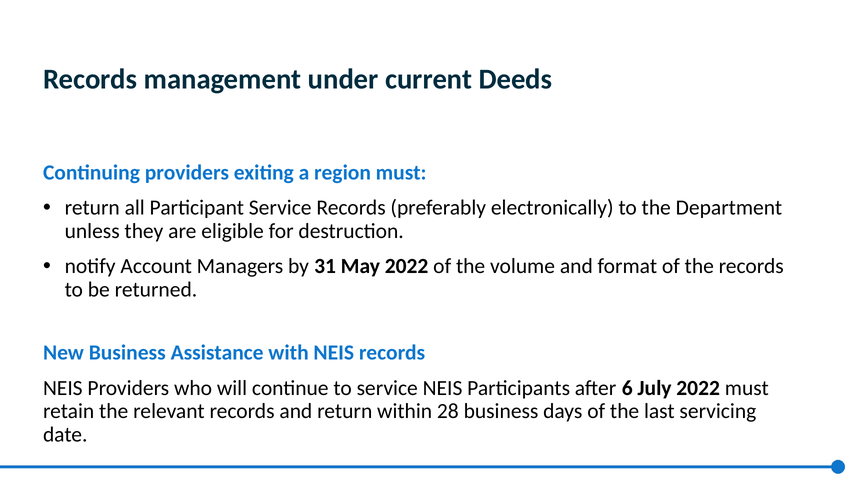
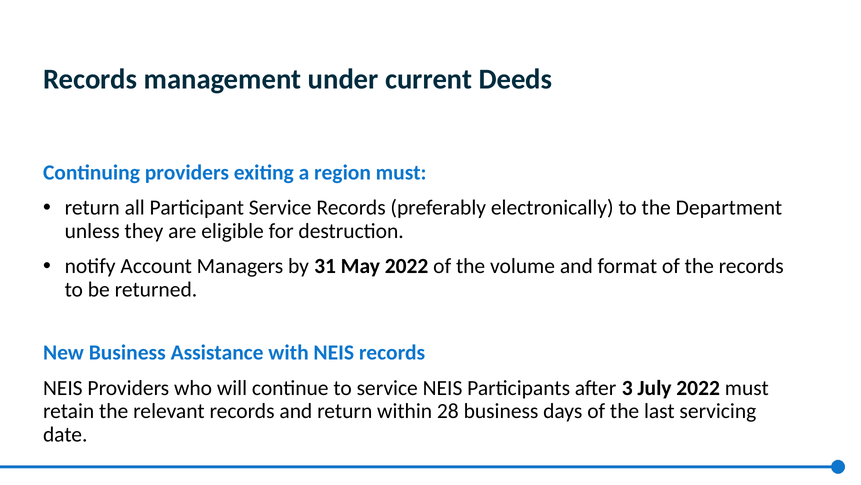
6: 6 -> 3
